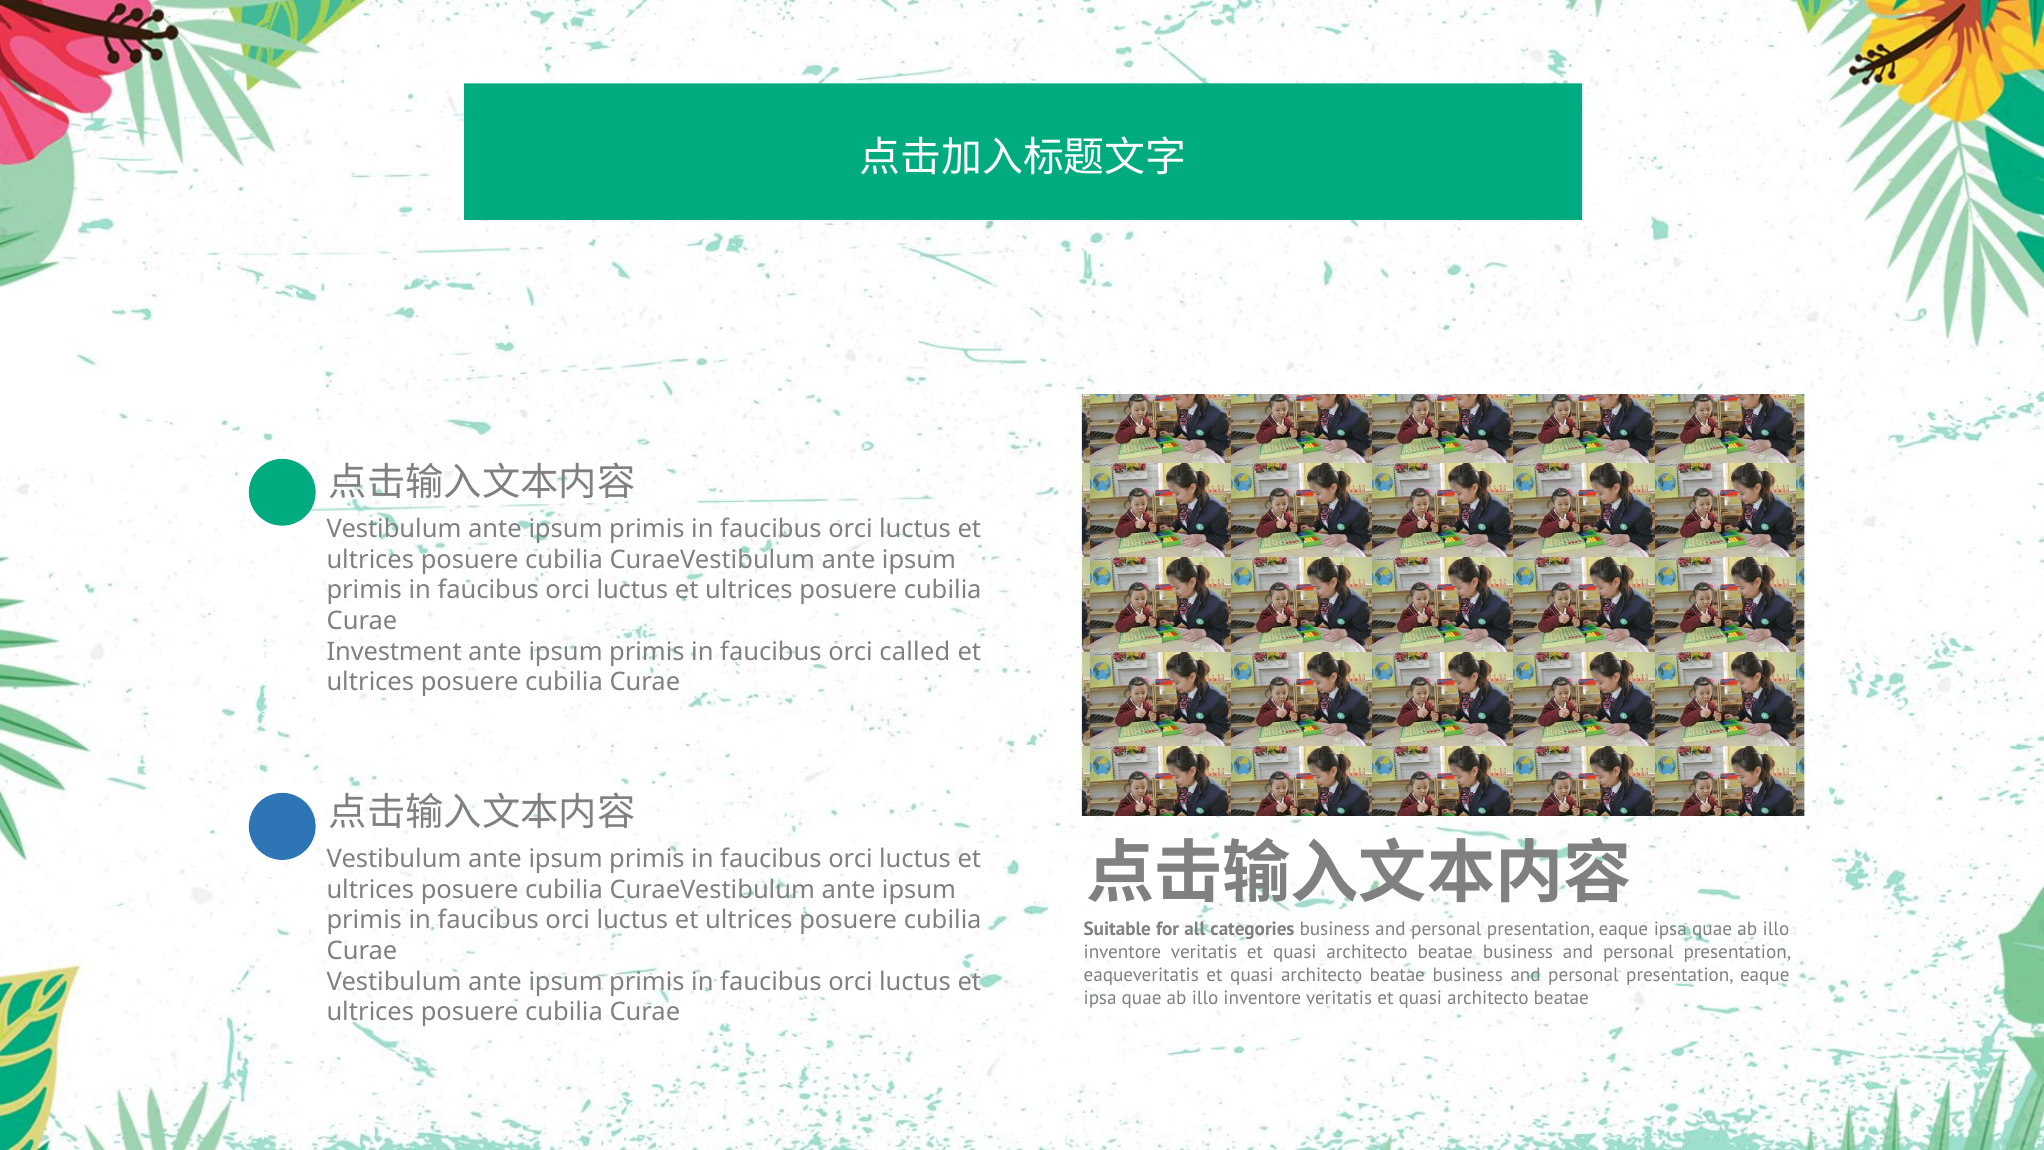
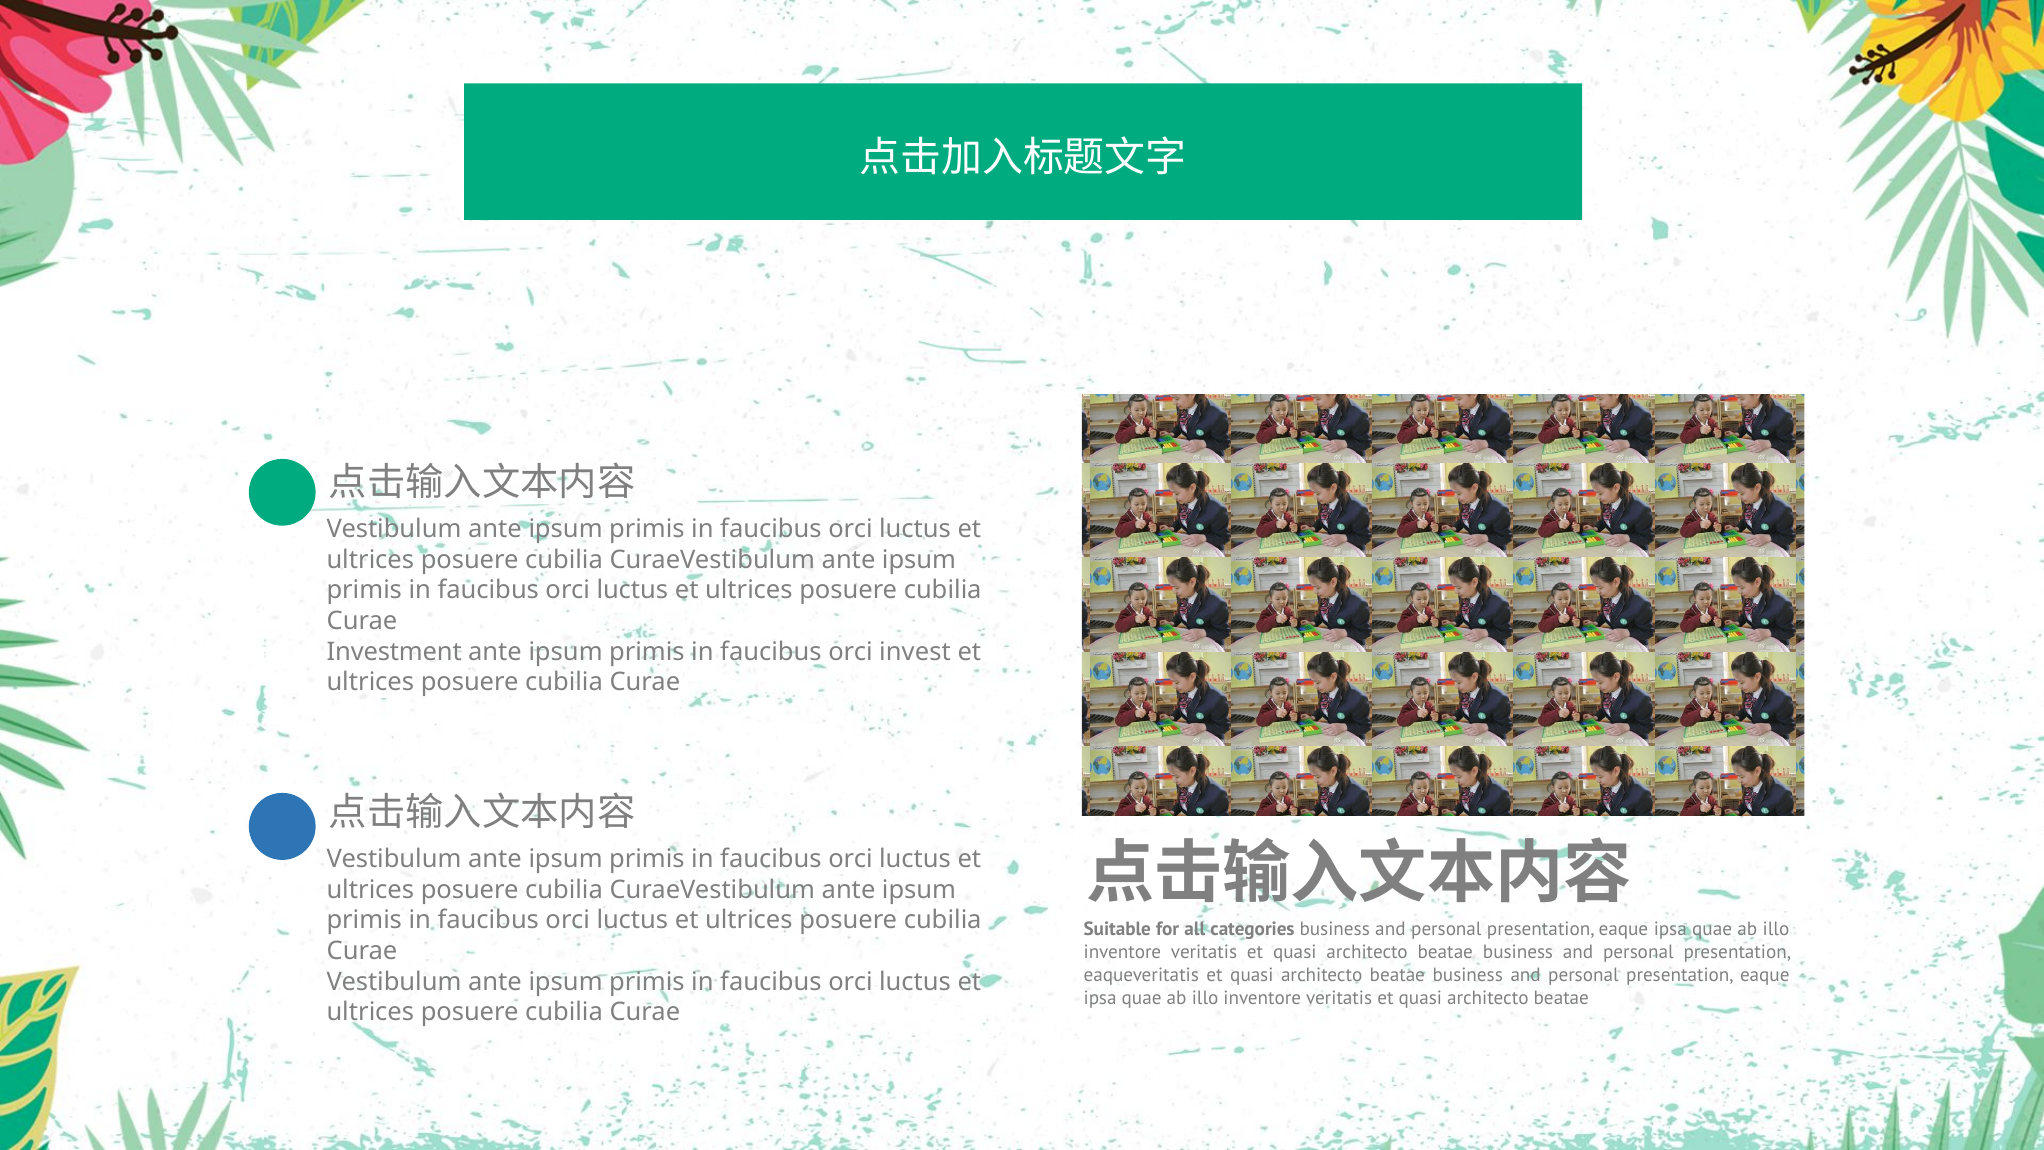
called: called -> invest
